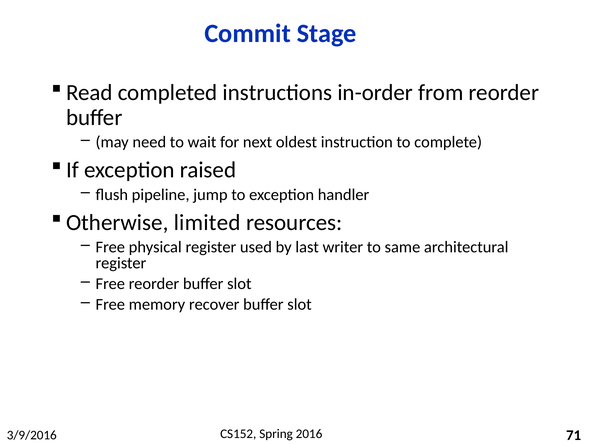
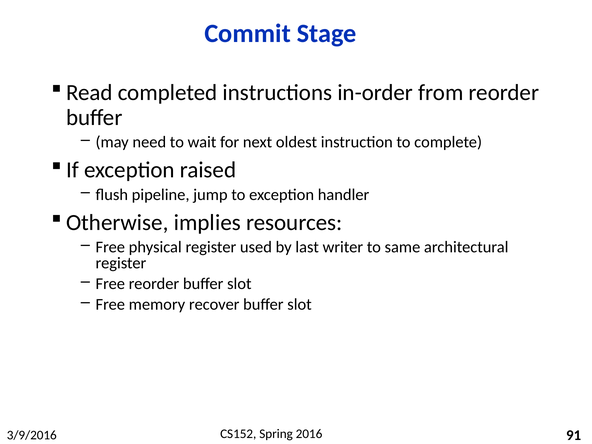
limited: limited -> implies
71: 71 -> 91
